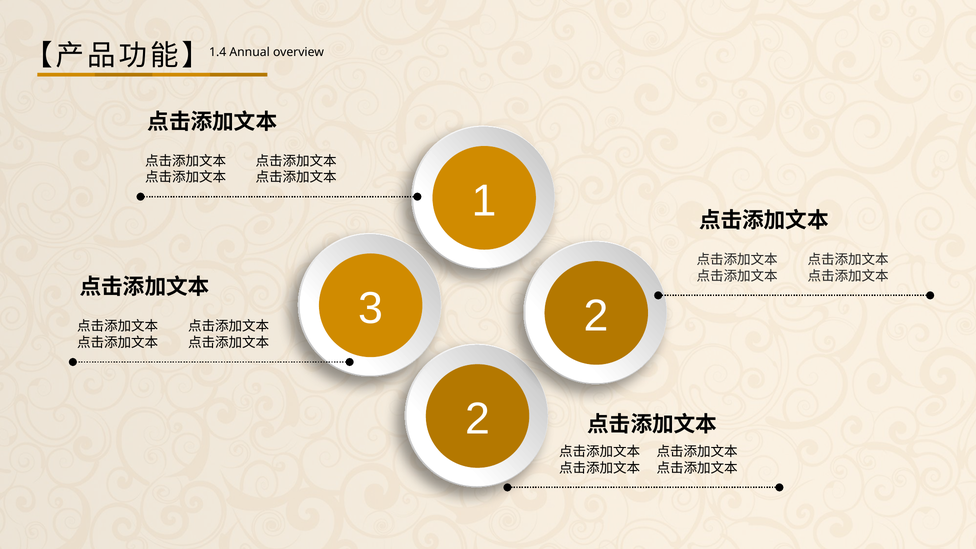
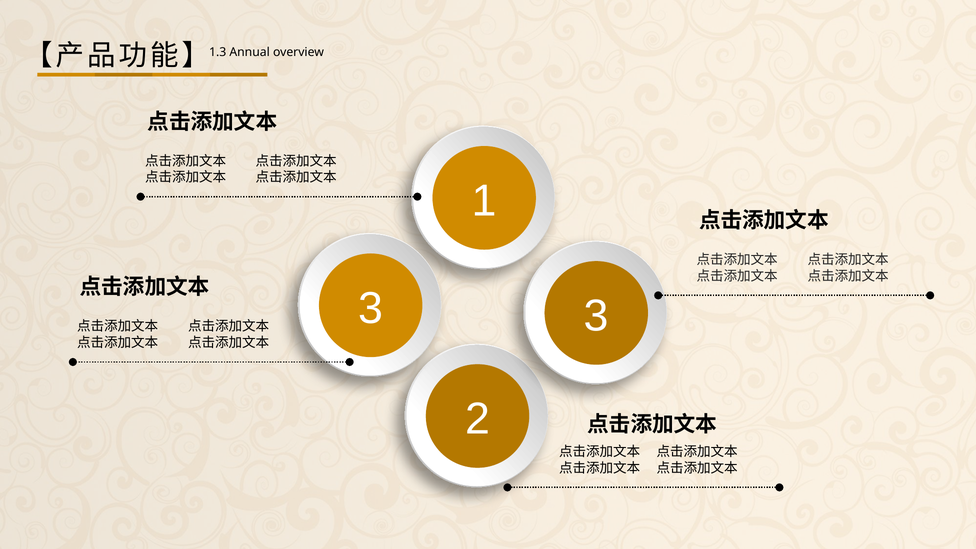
1.4: 1.4 -> 1.3
3 2: 2 -> 3
